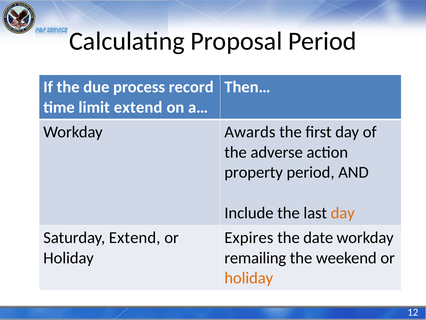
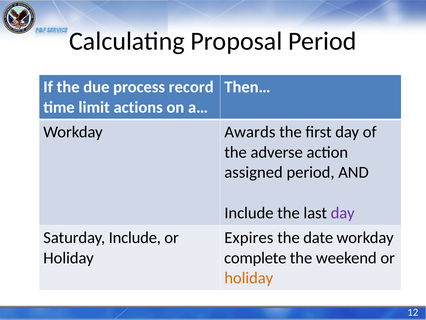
limit extend: extend -> actions
property: property -> assigned
day at (343, 213) colour: orange -> purple
Saturday Extend: Extend -> Include
remailing: remailing -> complete
